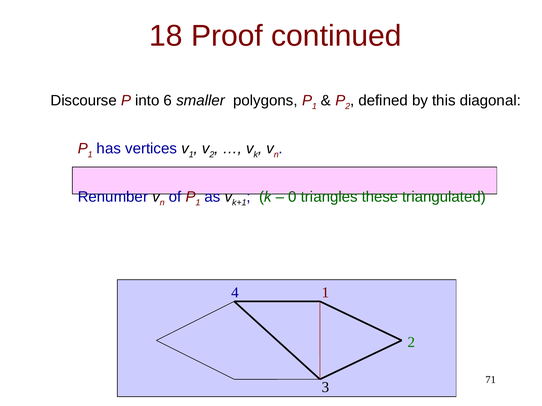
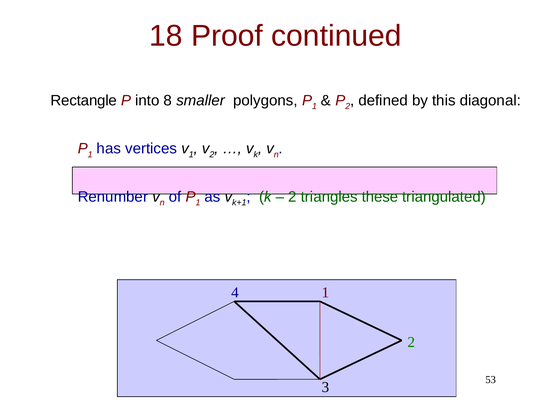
Discourse: Discourse -> Rectangle
6: 6 -> 8
0 at (292, 197): 0 -> 2
71: 71 -> 53
